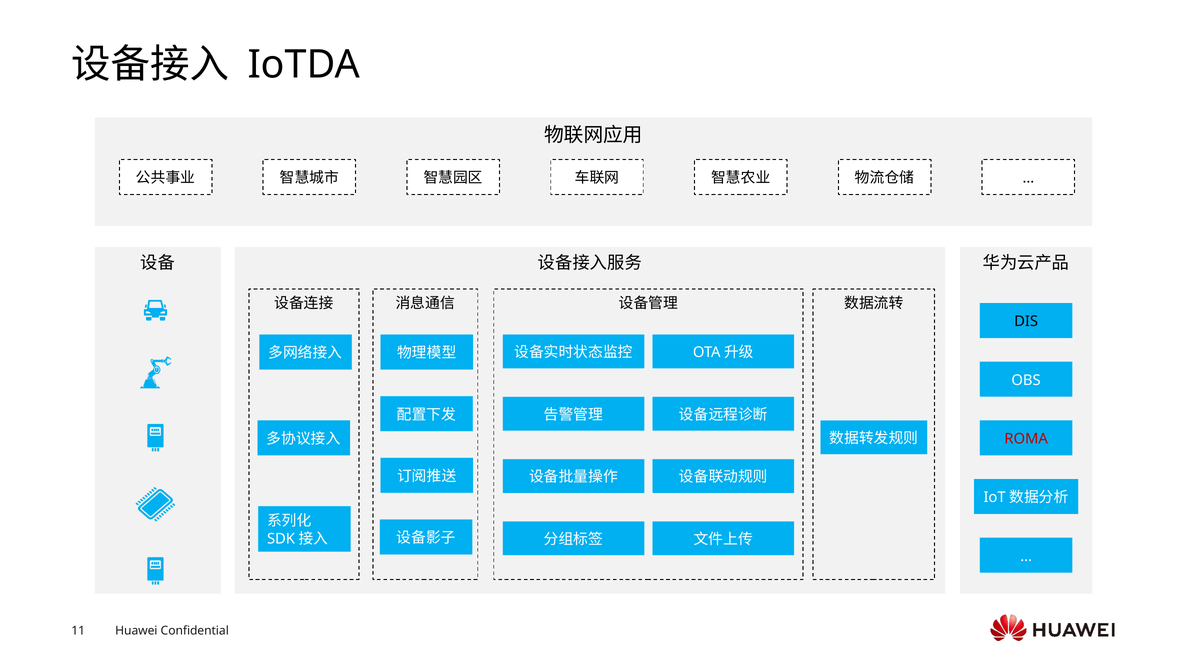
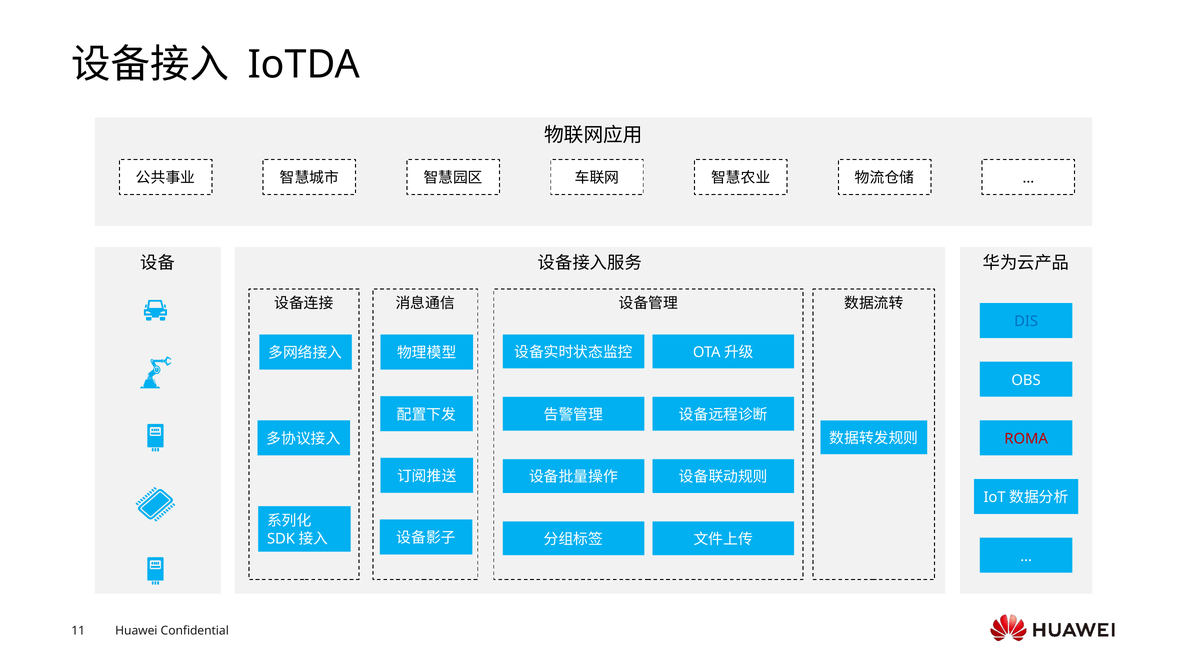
DIS colour: black -> blue
